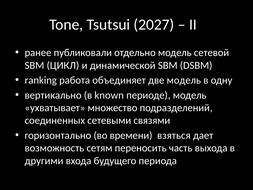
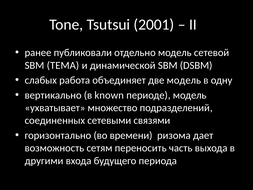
2027: 2027 -> 2001
ЦИКЛ: ЦИКЛ -> ТЕМА
ranking: ranking -> слабых
взяться: взяться -> ризома
